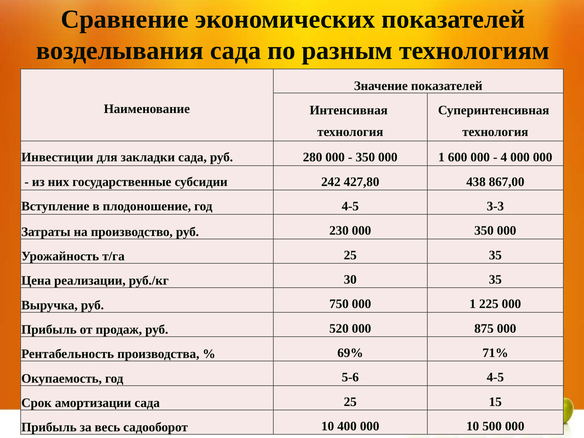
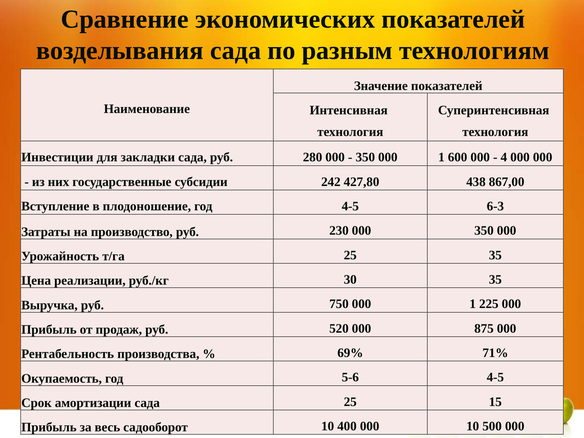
3-3: 3-3 -> 6-3
